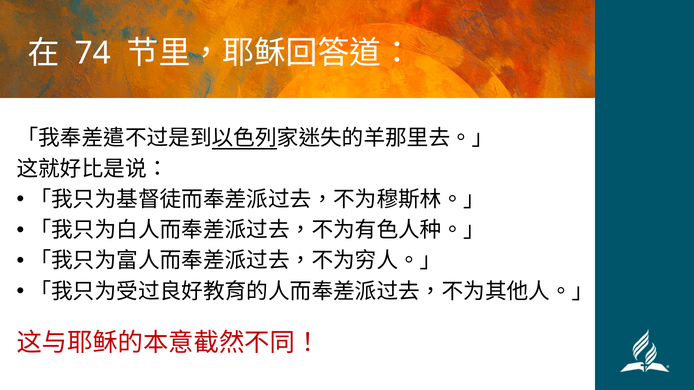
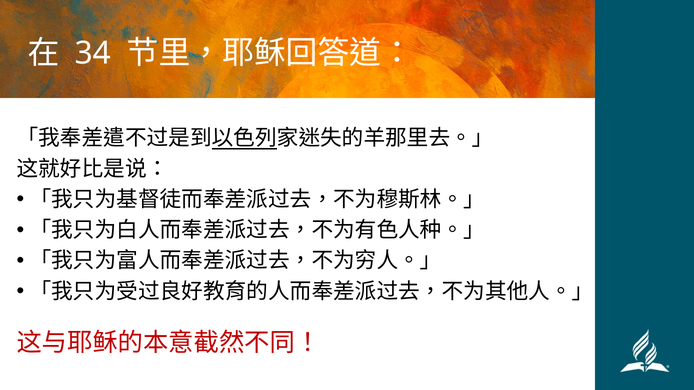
74: 74 -> 34
